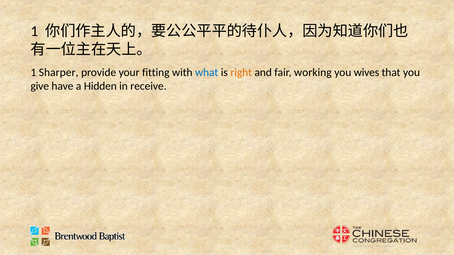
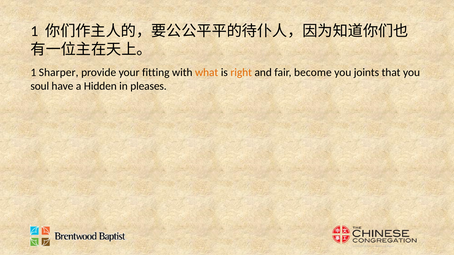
what colour: blue -> orange
working: working -> become
wives: wives -> joints
give: give -> soul
receive: receive -> pleases
